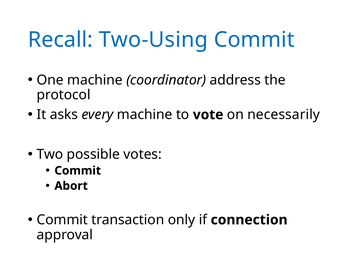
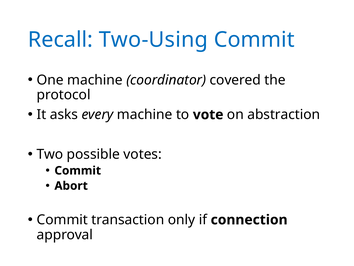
address: address -> covered
necessarily: necessarily -> abstraction
